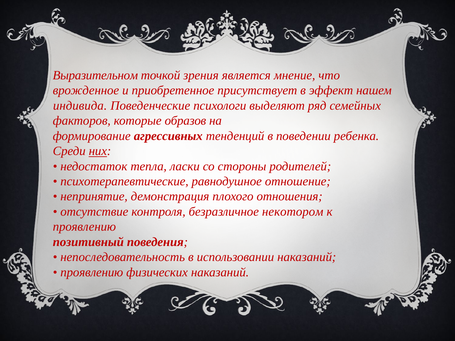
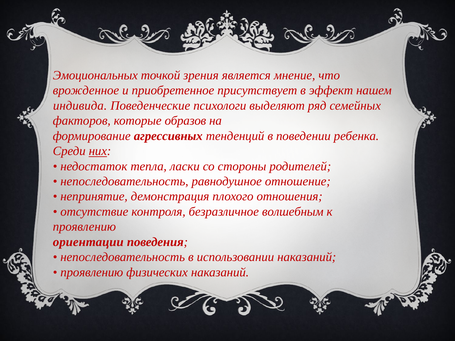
Выразительном: Выразительном -> Эмоциональных
психотерапевтические at (124, 181): психотерапевтические -> непоследовательность
некотором: некотором -> волшебным
позитивный: позитивный -> ориентации
